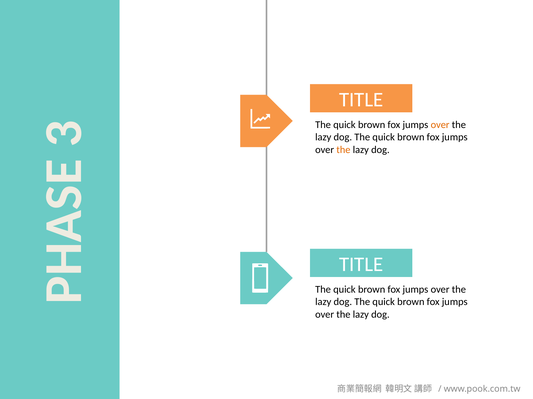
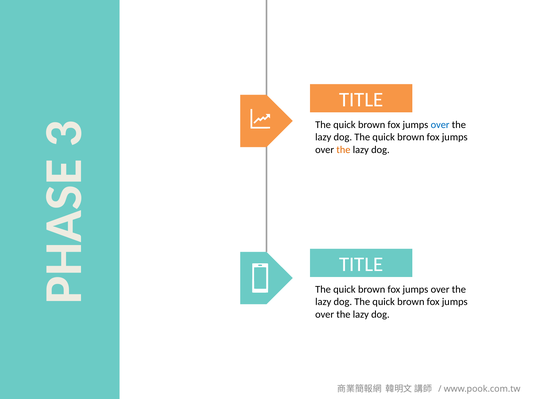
over at (440, 125) colour: orange -> blue
